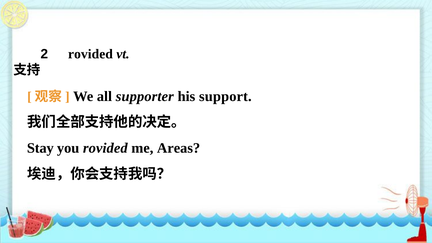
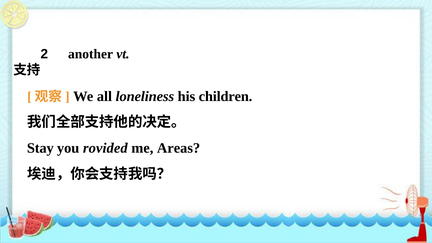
2 rovided: rovided -> another
supporter: supporter -> loneliness
support: support -> children
